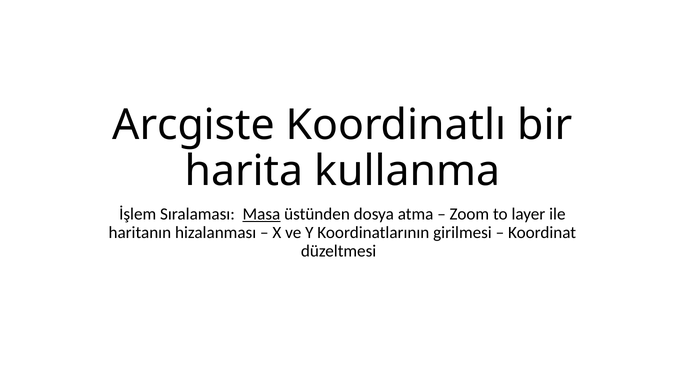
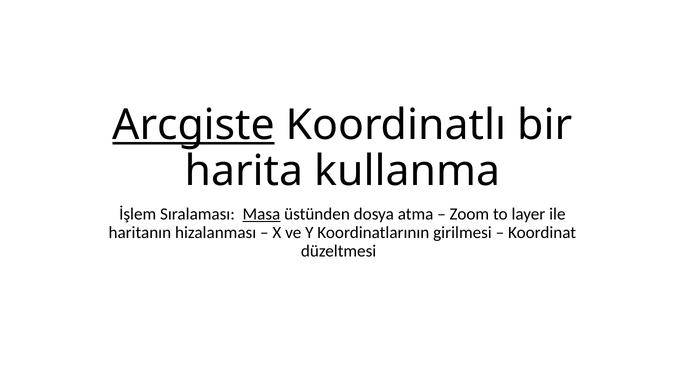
Arcgiste underline: none -> present
